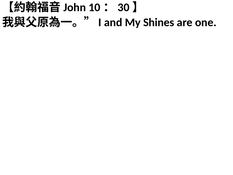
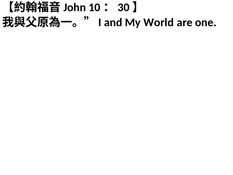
Shines: Shines -> World
